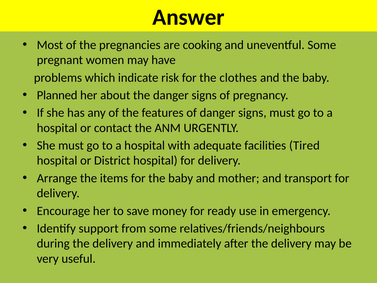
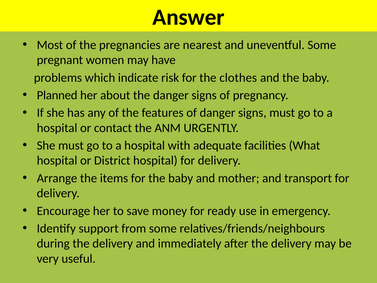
cooking: cooking -> nearest
Tired: Tired -> What
